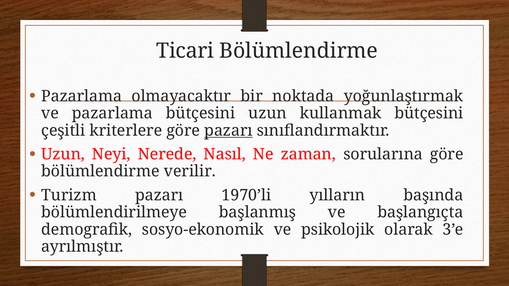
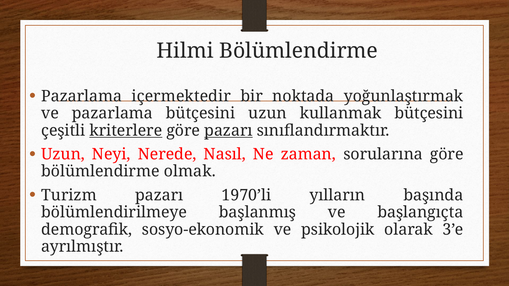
Ticari: Ticari -> Hilmi
olmayacaktır: olmayacaktır -> içermektedir
kriterlere underline: none -> present
verilir: verilir -> olmak
